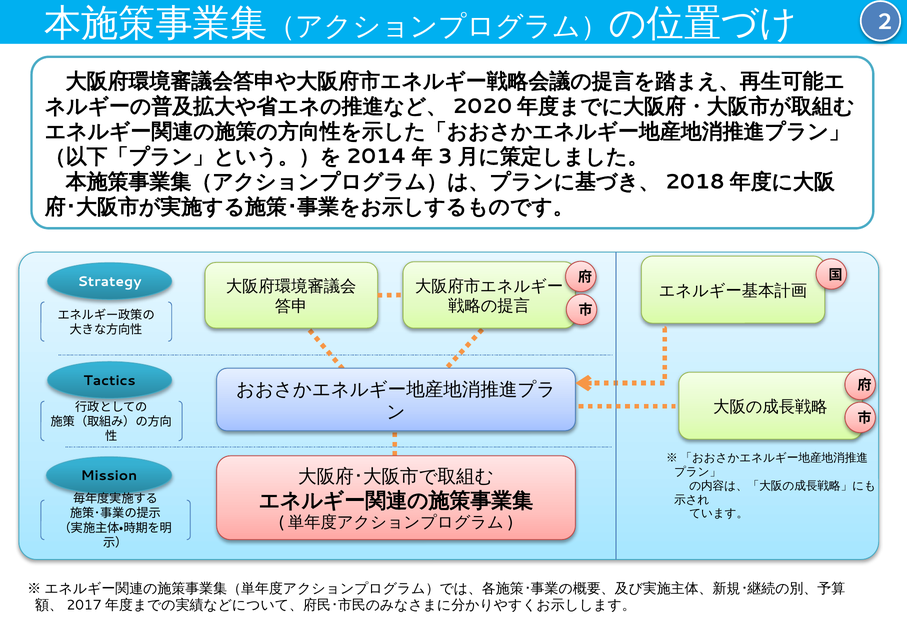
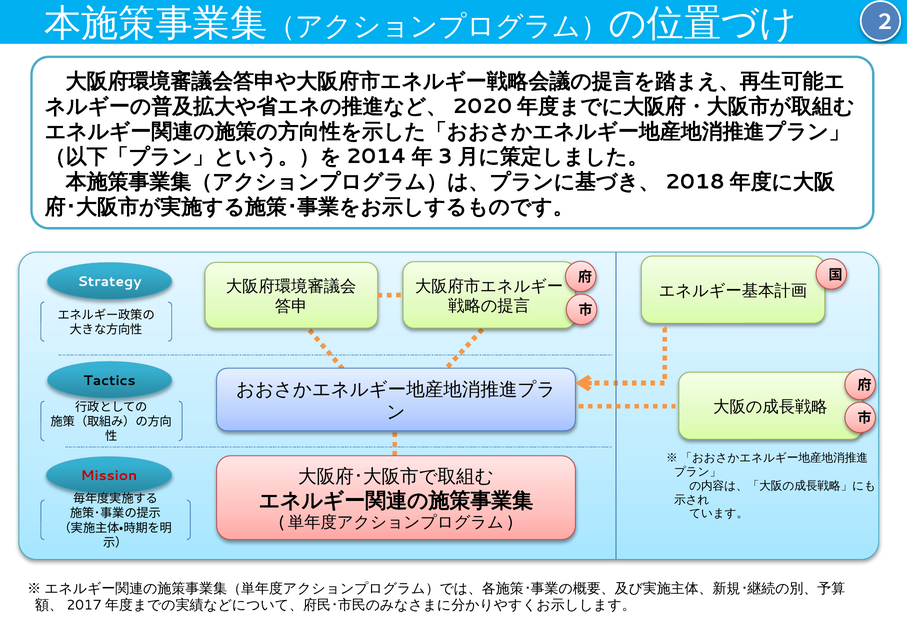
Mission colour: black -> red
